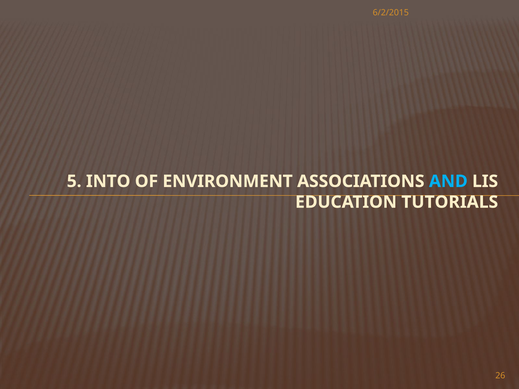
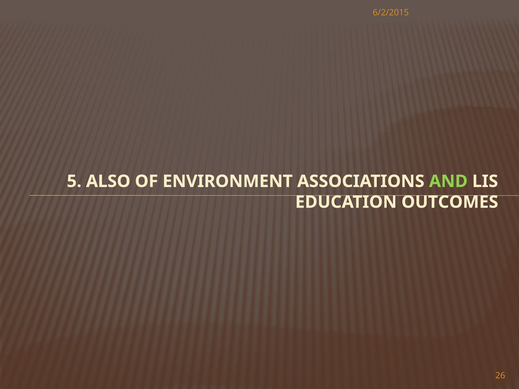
INTO: INTO -> ALSO
AND colour: light blue -> light green
TUTORIALS: TUTORIALS -> OUTCOMES
